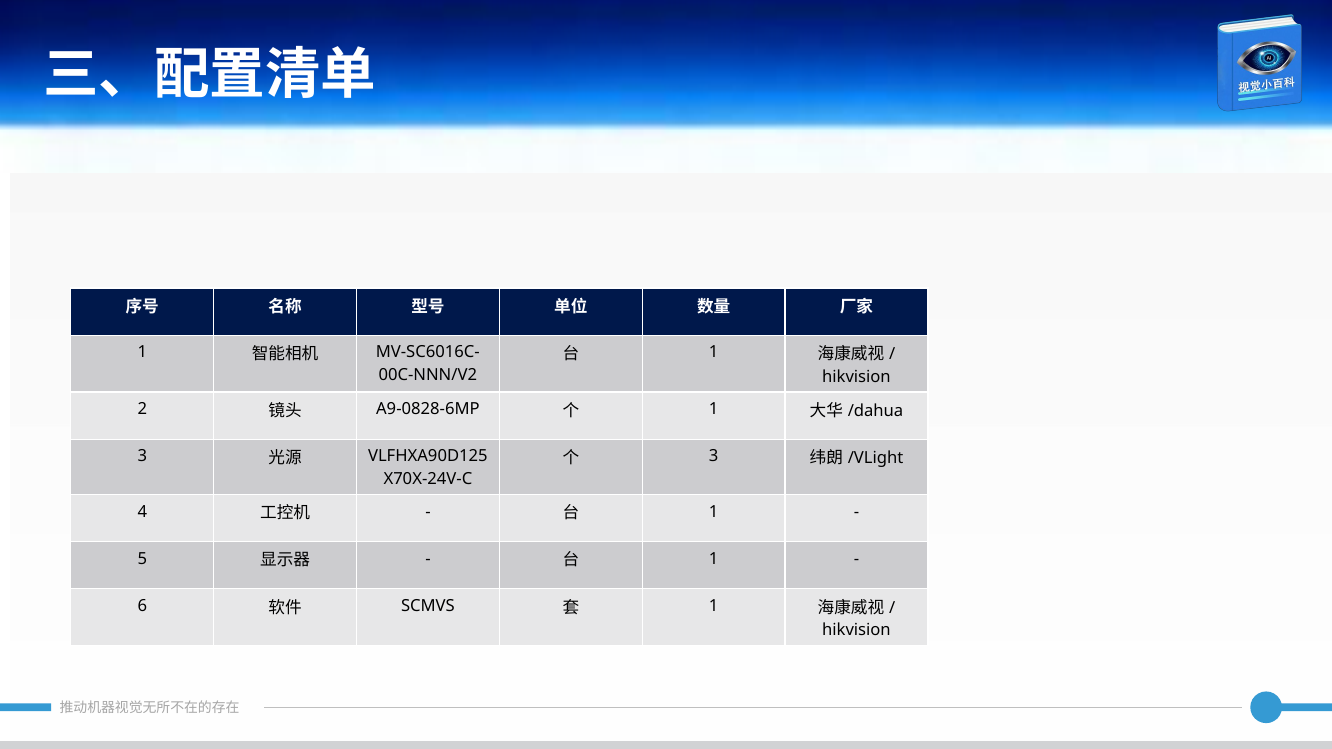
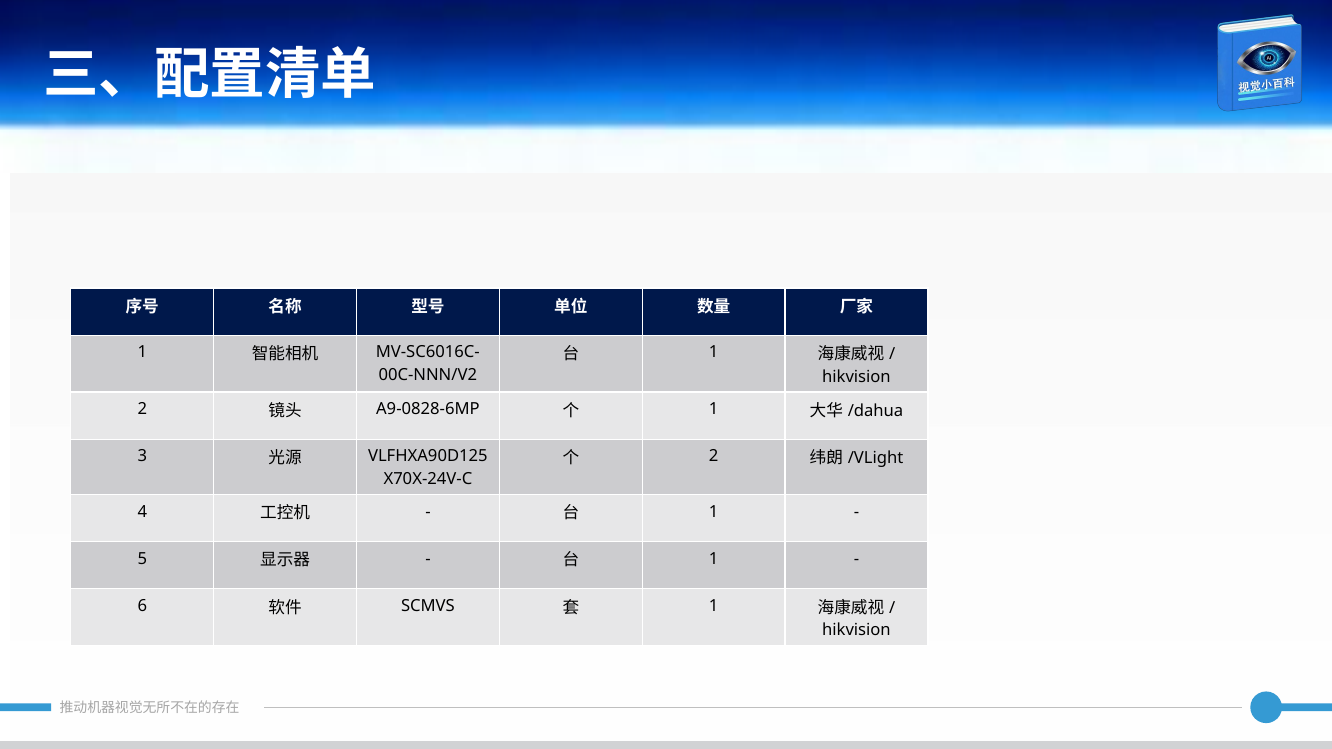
3 at (714, 457): 3 -> 2
